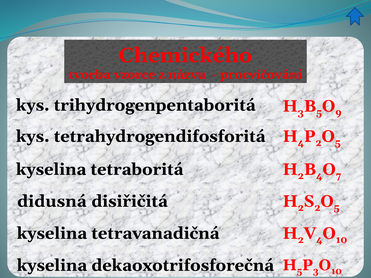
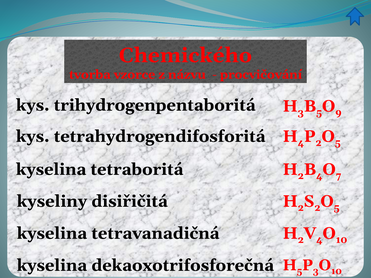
didusná: didusná -> kyseliny
